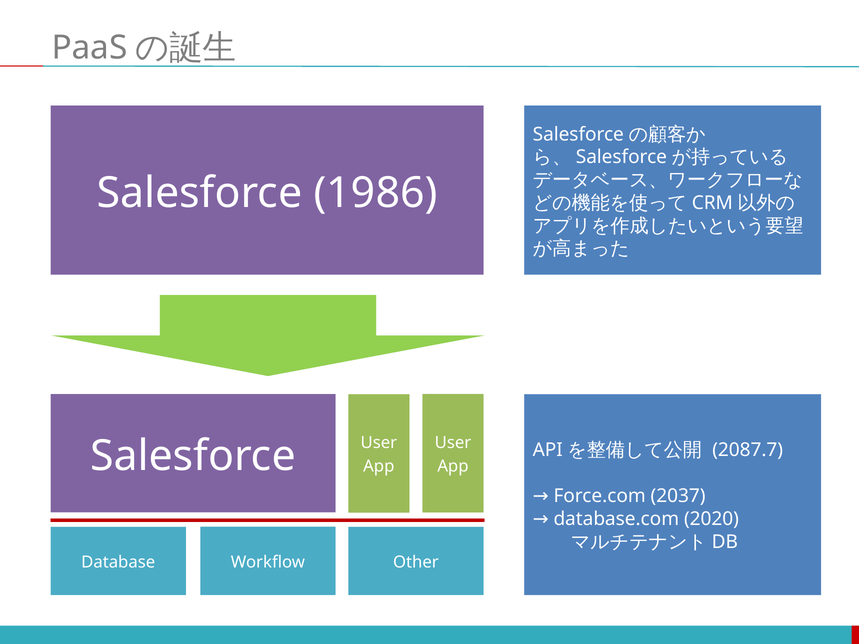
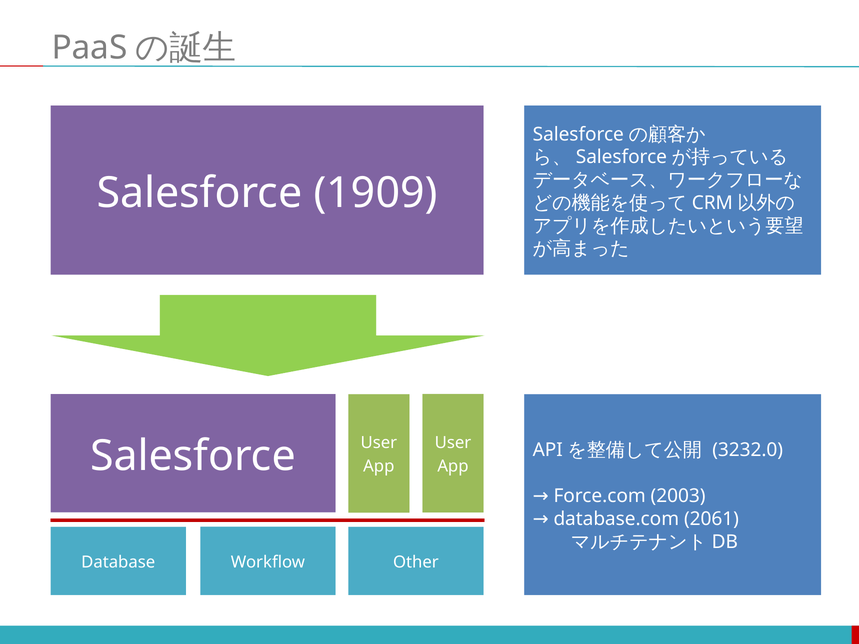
1986: 1986 -> 1909
2087.7: 2087.7 -> 3232.0
2037: 2037 -> 2003
2020: 2020 -> 2061
